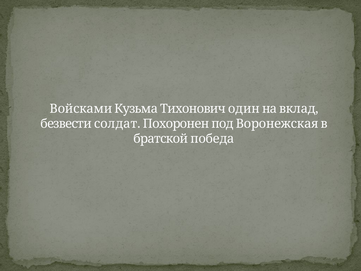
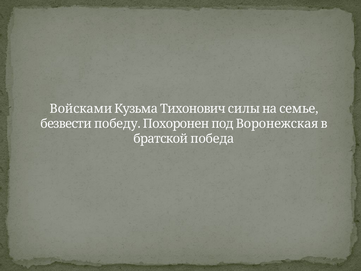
один: один -> силы
вклад: вклад -> семье
солдат: солдат -> победу
